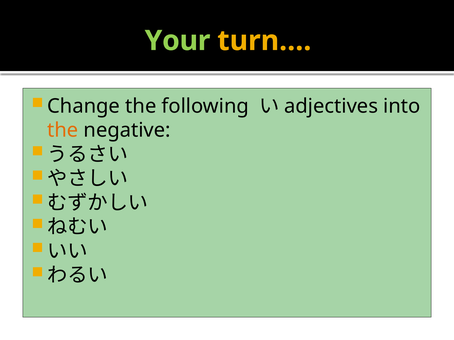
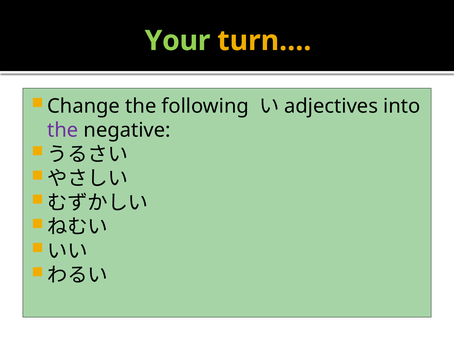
the at (63, 130) colour: orange -> purple
